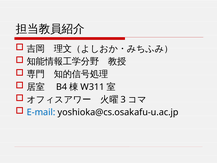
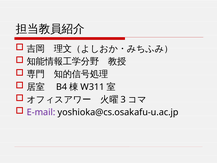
E-mail colour: blue -> purple
